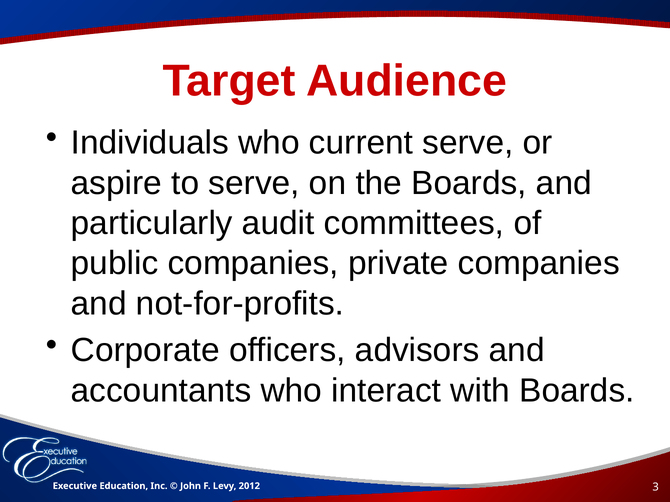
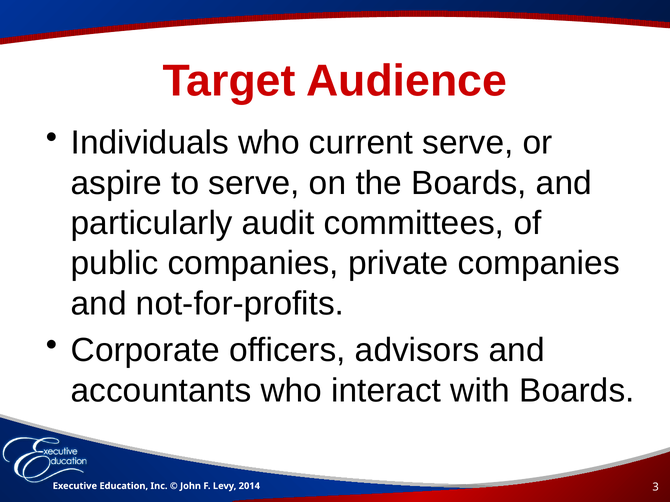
2012: 2012 -> 2014
